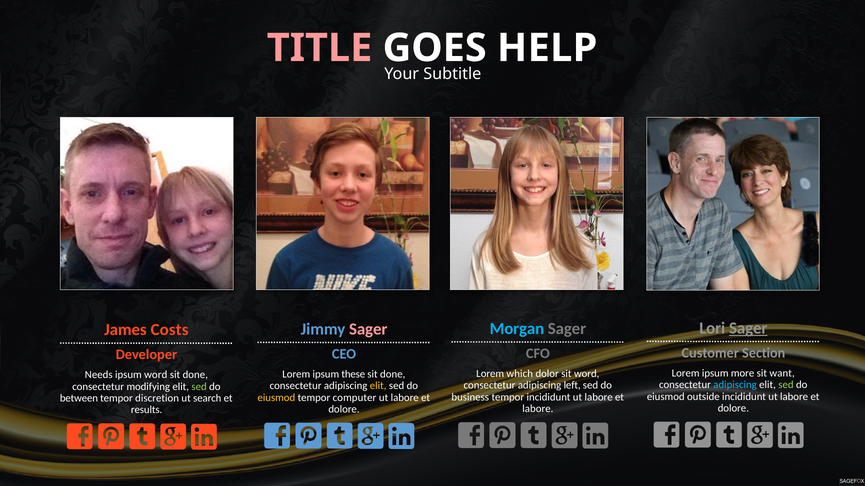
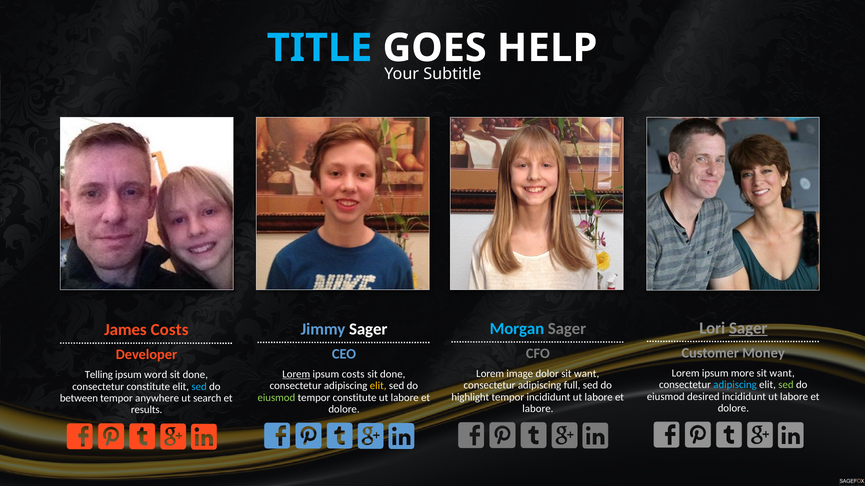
TITLE colour: pink -> light blue
Sager at (368, 329) colour: pink -> white
Section: Section -> Money
which: which -> image
dolor sit word: word -> want
Lorem at (296, 375) underline: none -> present
ipsum these: these -> costs
Needs: Needs -> Telling
left: left -> full
consectetur modifying: modifying -> constitute
sed at (199, 387) colour: light green -> light blue
outside: outside -> desired
business: business -> highlight
eiusmod at (276, 398) colour: yellow -> light green
tempor computer: computer -> constitute
discretion: discretion -> anywhere
